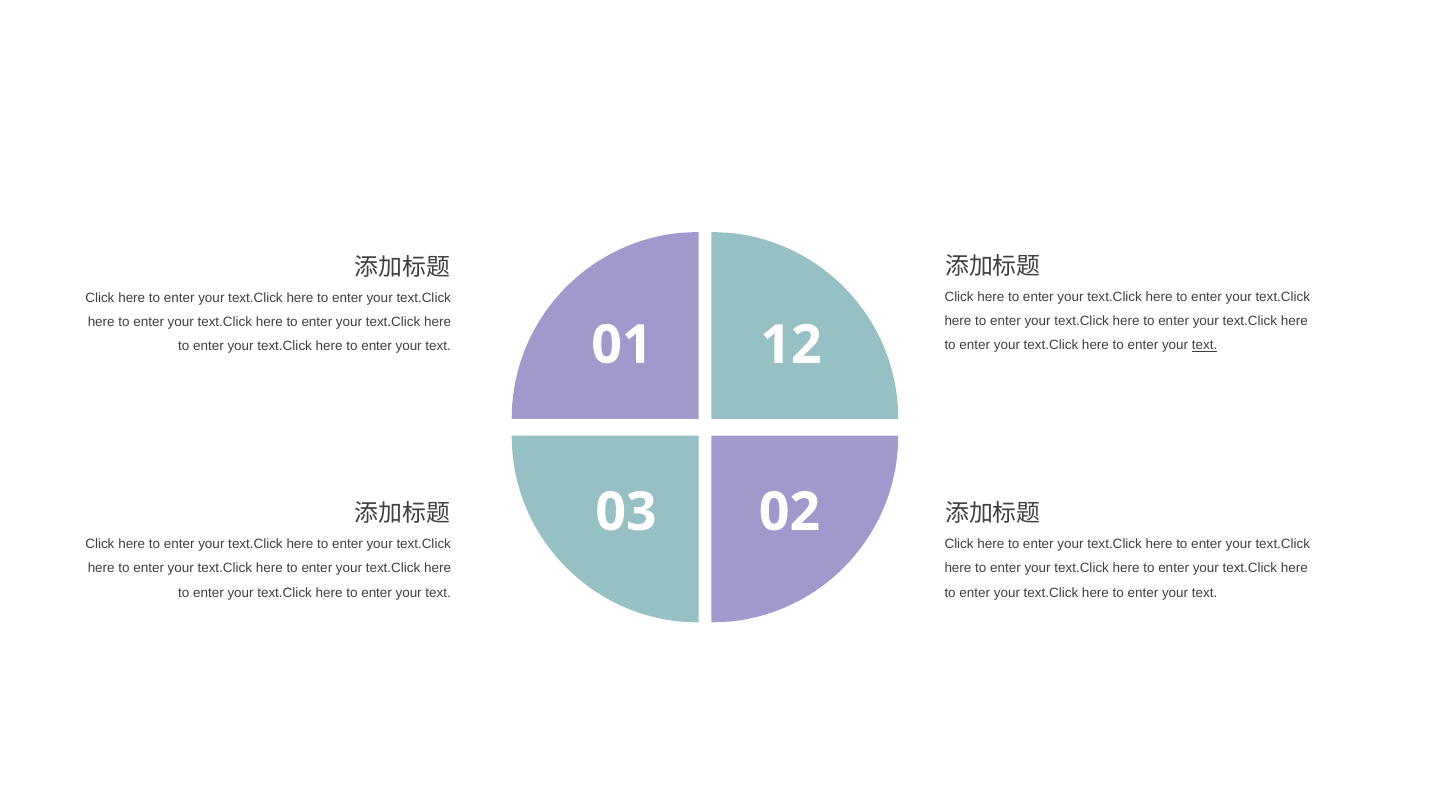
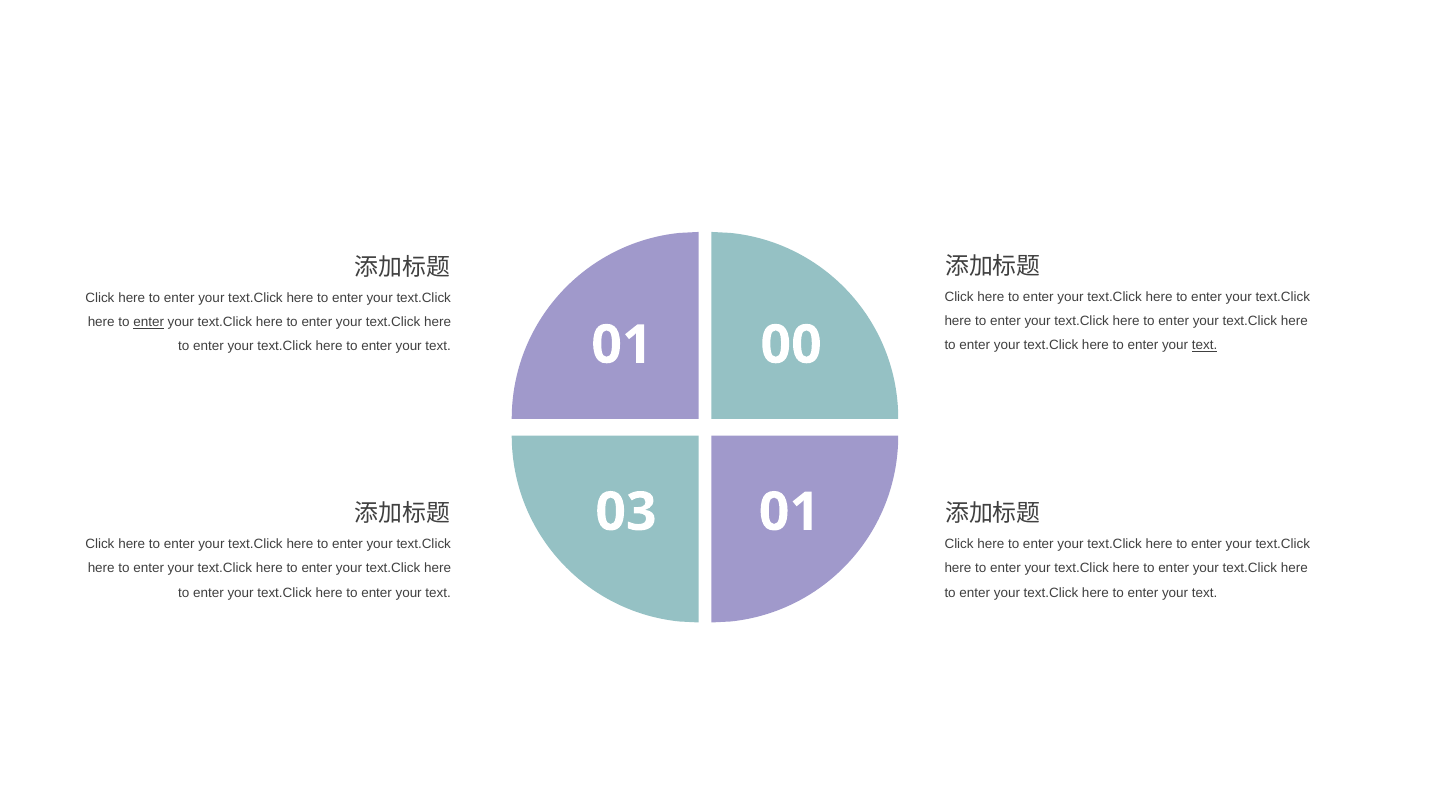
enter at (149, 322) underline: none -> present
12: 12 -> 00
03 02: 02 -> 01
